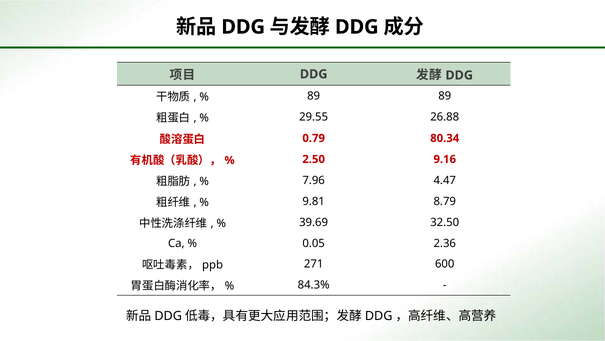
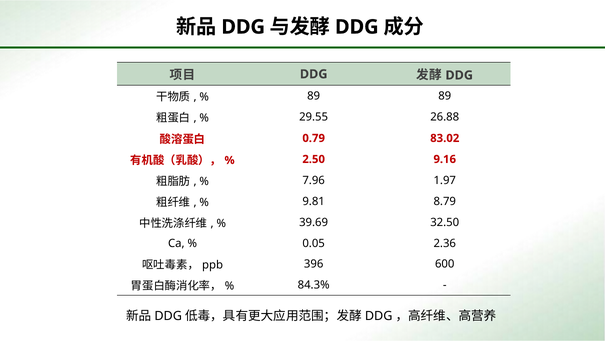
80.34: 80.34 -> 83.02
4.47: 4.47 -> 1.97
271: 271 -> 396
